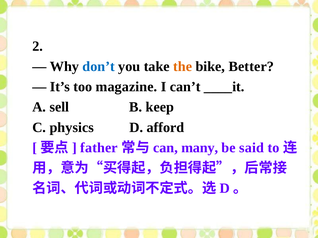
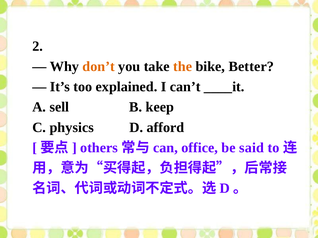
don’t colour: blue -> orange
magazine: magazine -> explained
father: father -> others
many: many -> office
